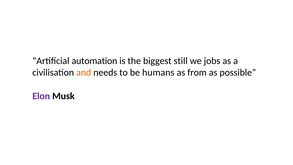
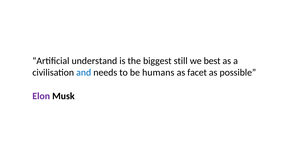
automation: automation -> understand
jobs: jobs -> best
and colour: orange -> blue
from: from -> facet
